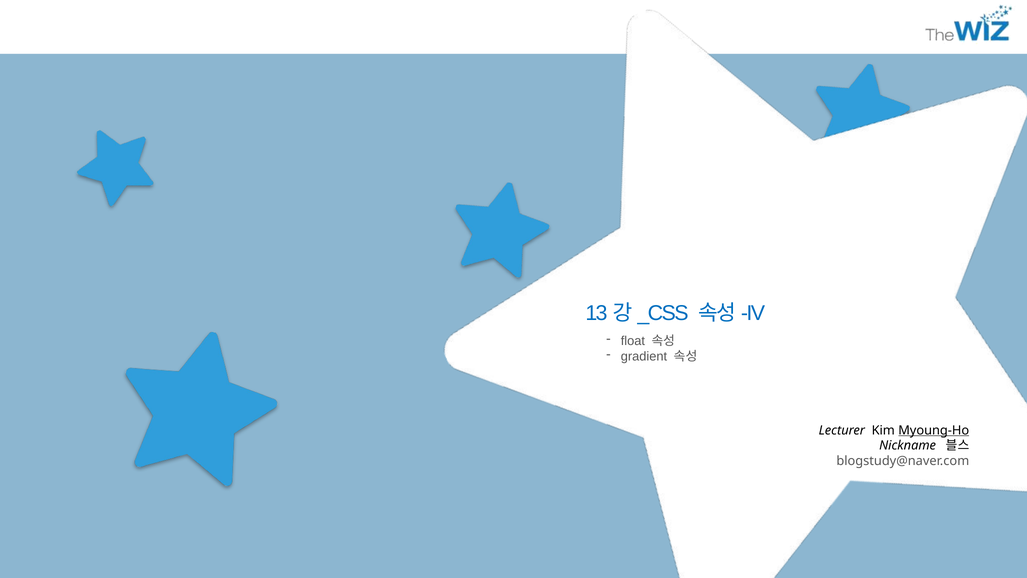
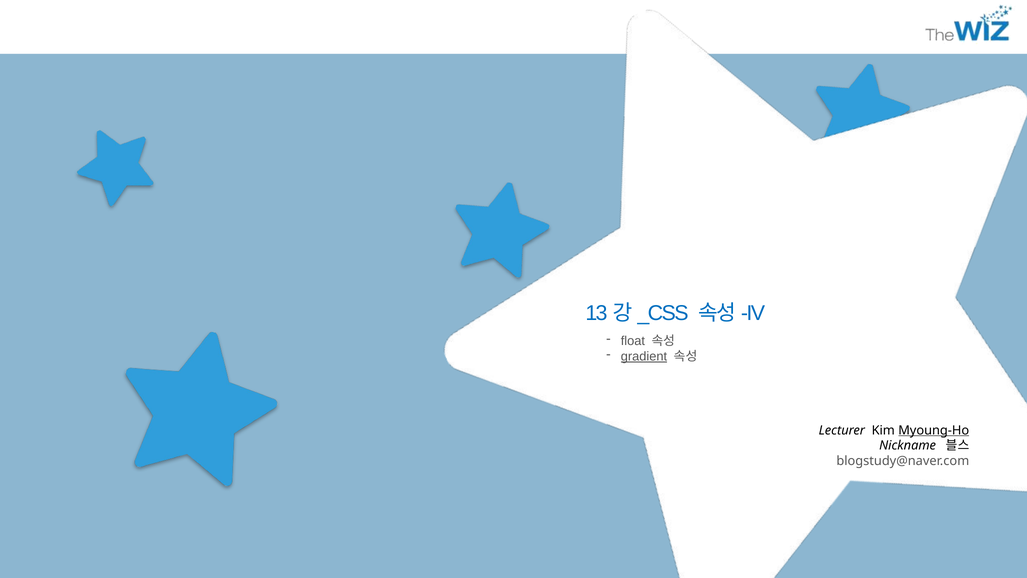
gradient underline: none -> present
